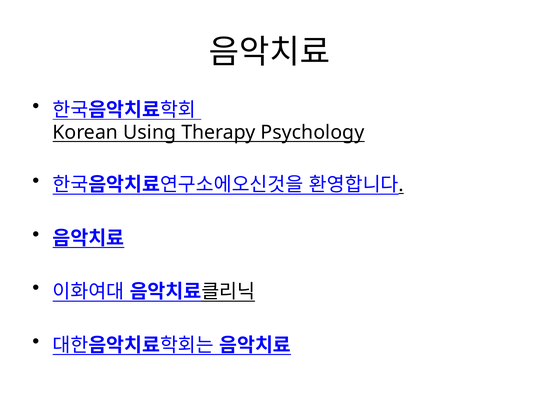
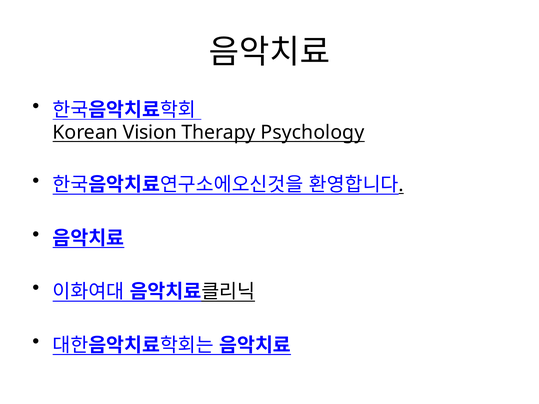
Using: Using -> Vision
